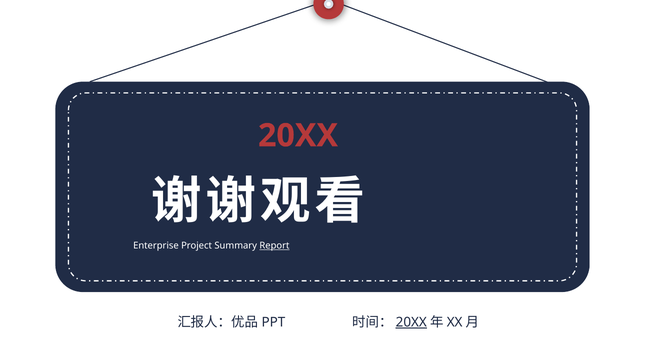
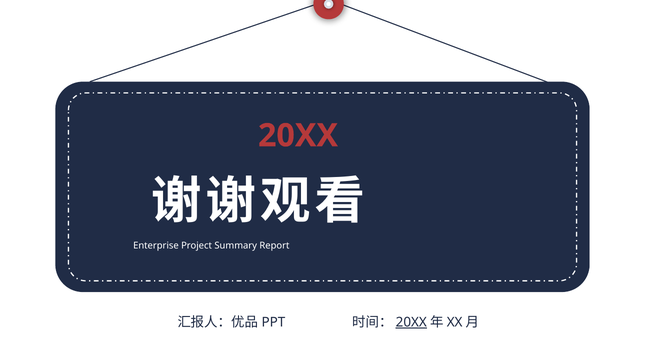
Report underline: present -> none
